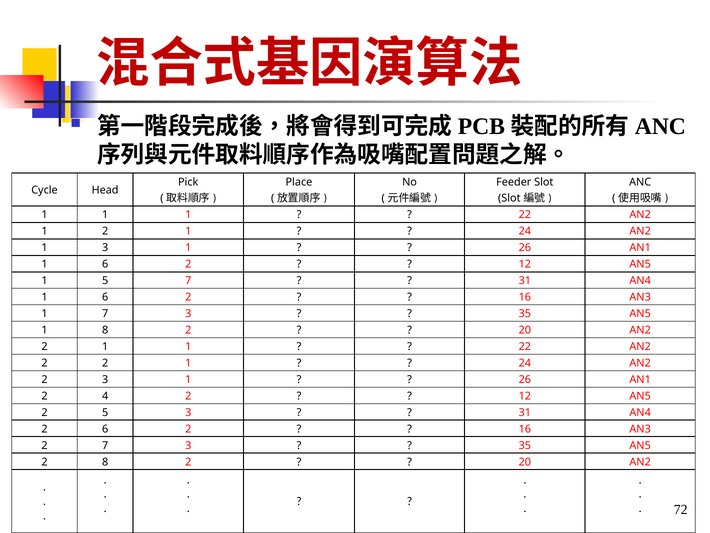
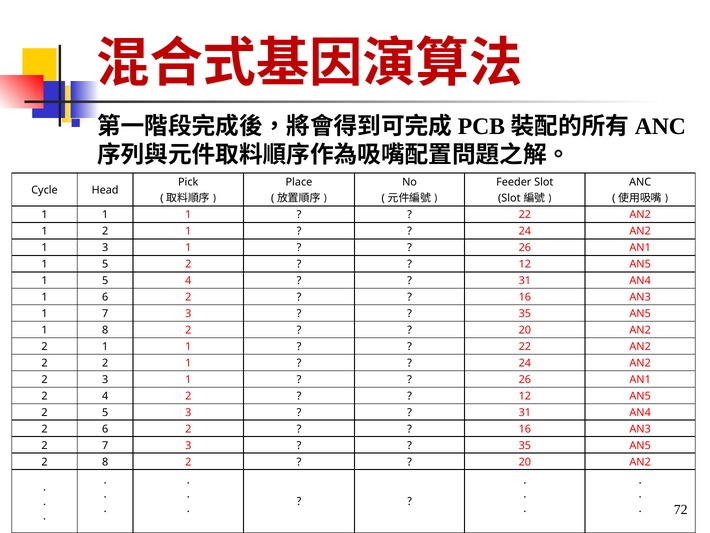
6 at (105, 264): 6 -> 5
5 7: 7 -> 4
